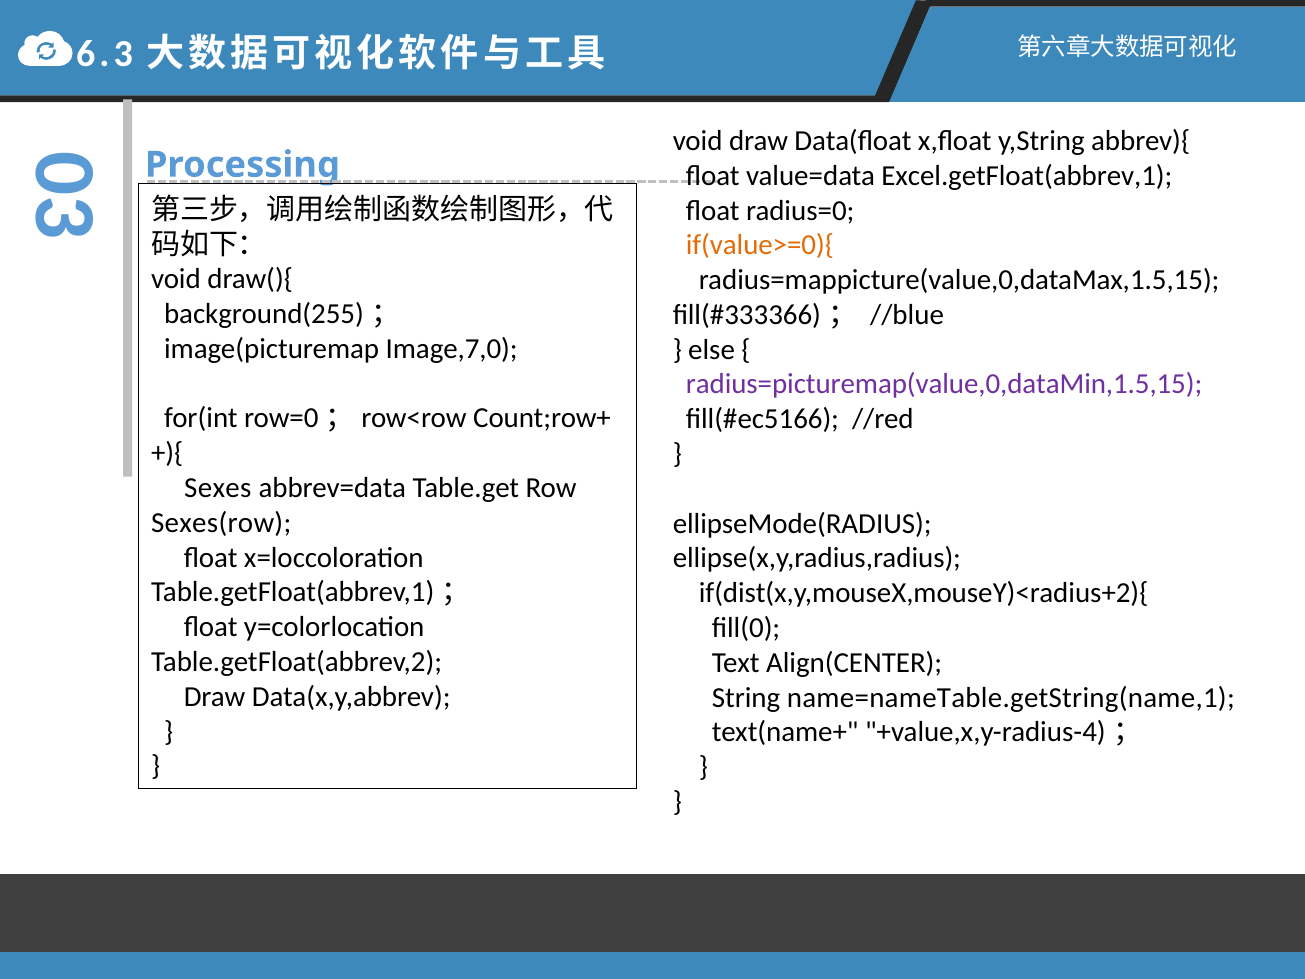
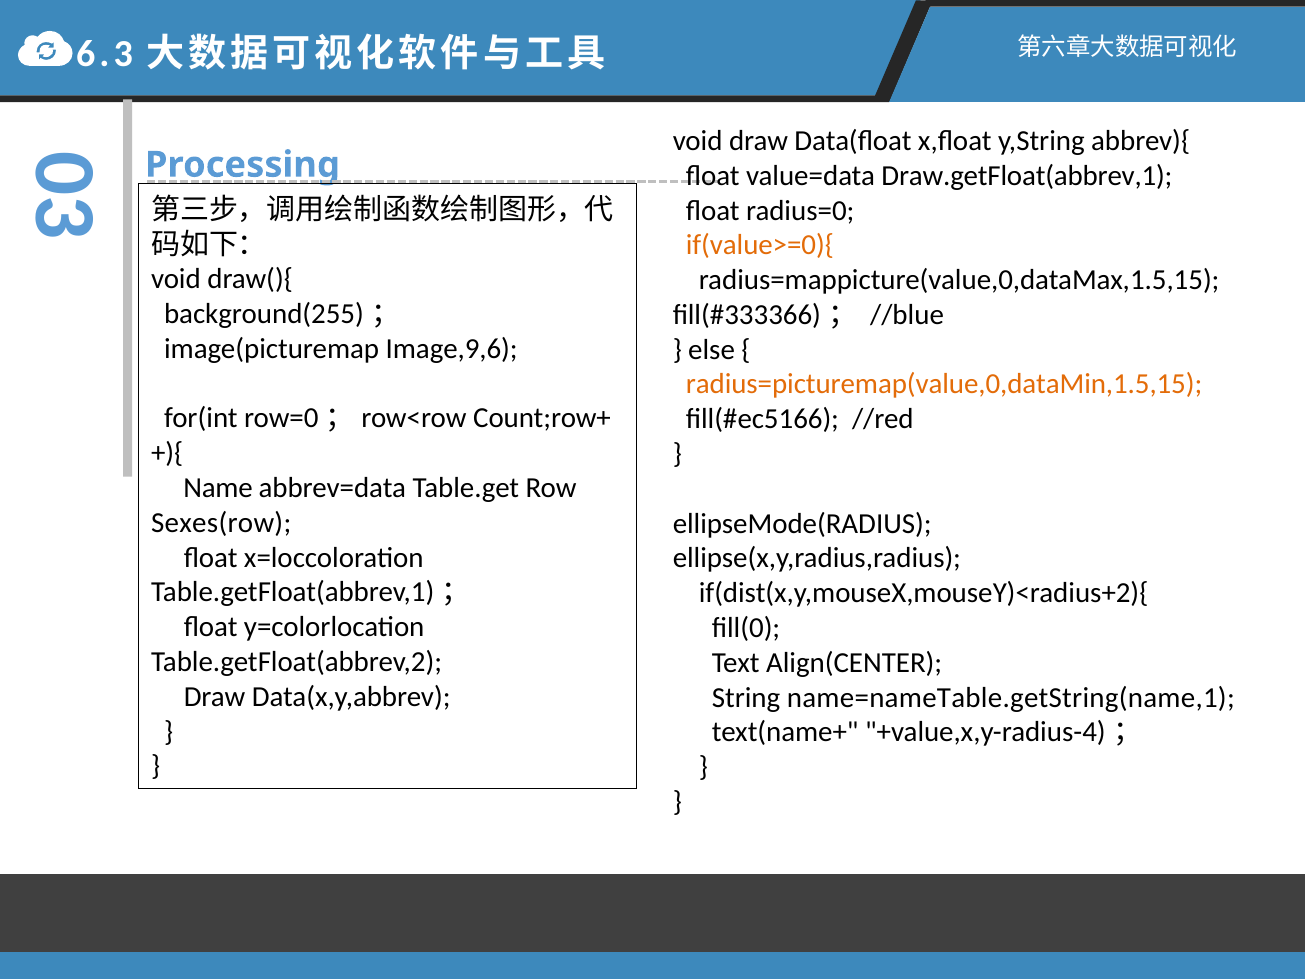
Excel.getFloat(abbrev,1: Excel.getFloat(abbrev,1 -> Draw.getFloat(abbrev,1
Image,7,0: Image,7,0 -> Image,9,6
radius=picturemap(value,0,dataMin,1.5,15 colour: purple -> orange
Sexes: Sexes -> Name
